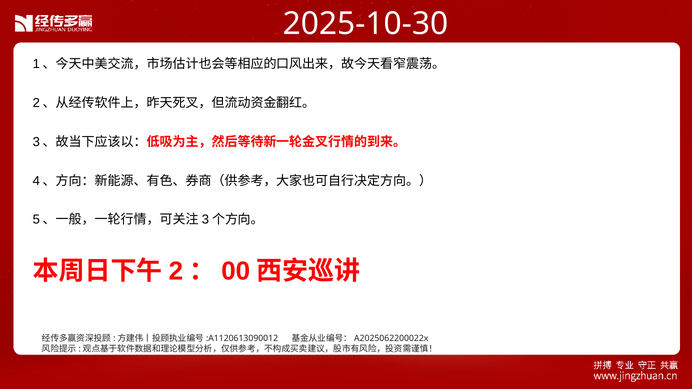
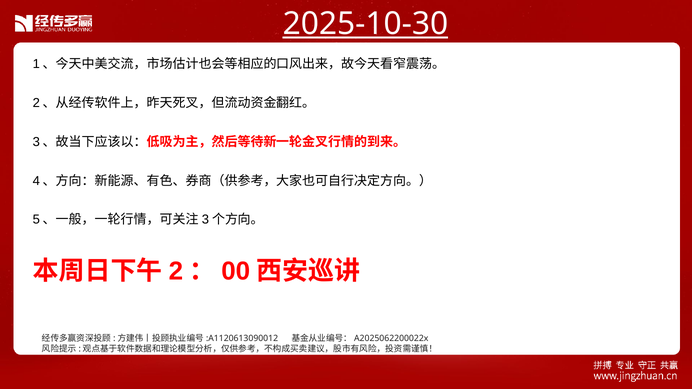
2025-10-30 underline: none -> present
